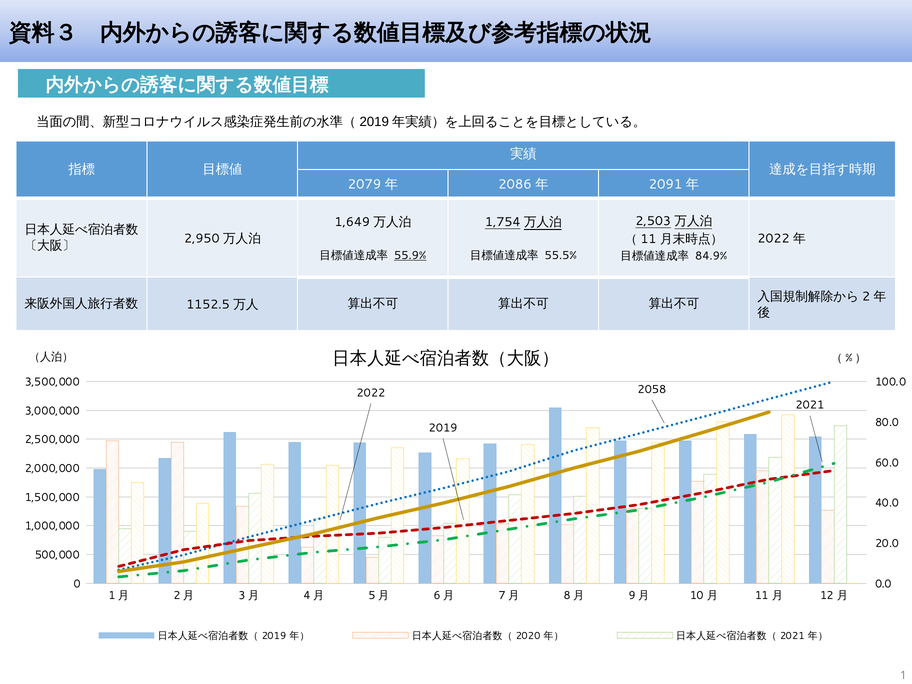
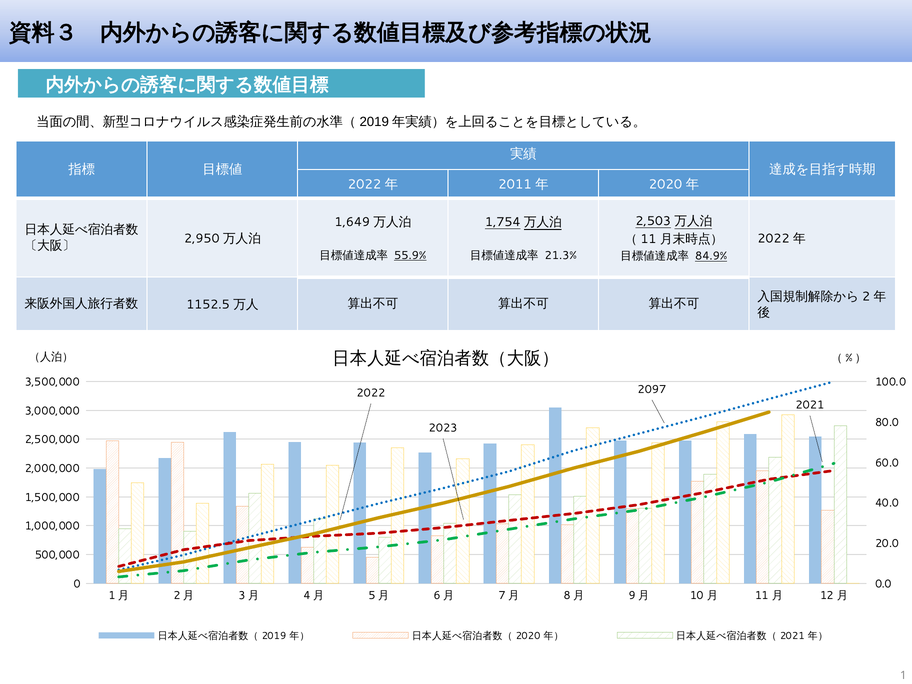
2079 at (364, 185): 2079 -> 2022
2086: 2086 -> 2011
2091 at (665, 185): 2091 -> 2020
55.5%: 55.5% -> 21.3%
84.9% underline: none -> present
2058: 2058 -> 2097
2019 at (443, 428): 2019 -> 2023
